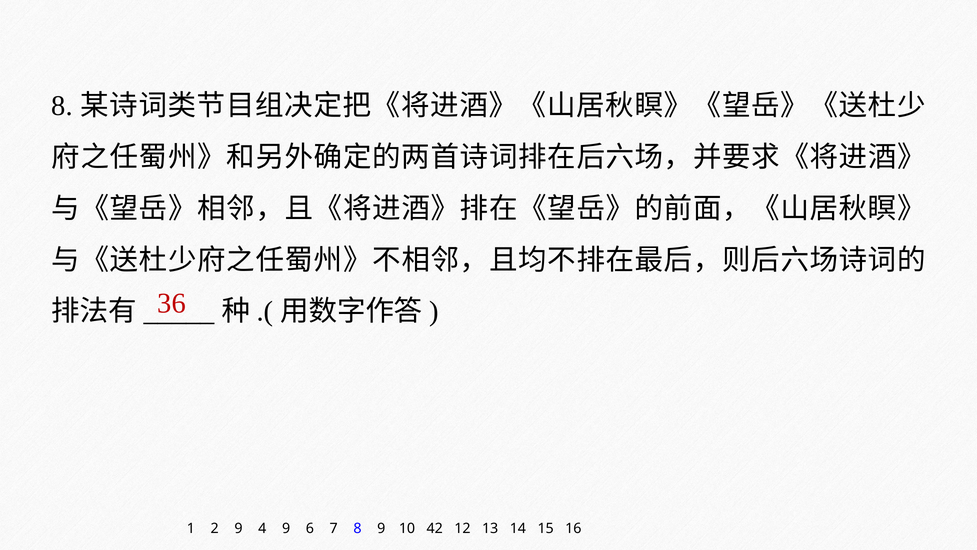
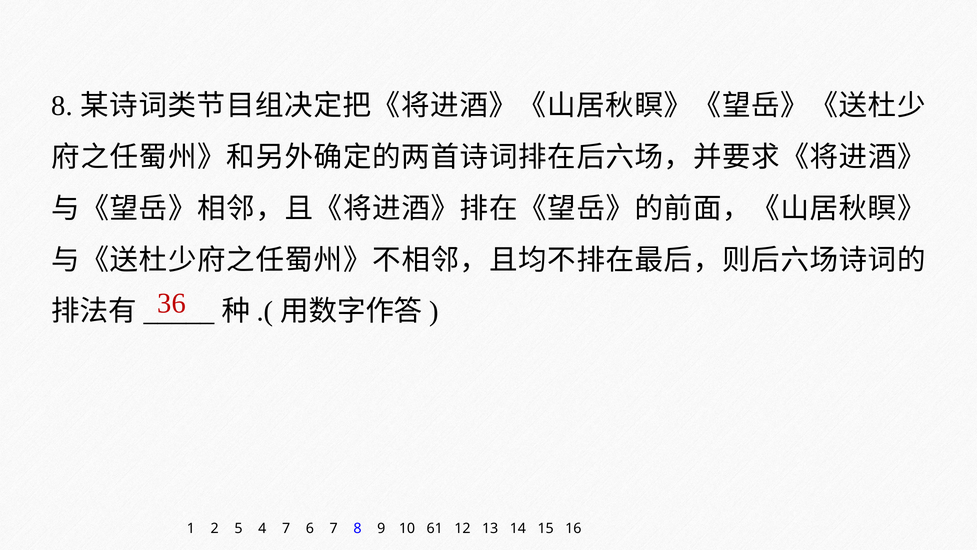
2 9: 9 -> 5
4 9: 9 -> 7
42: 42 -> 61
